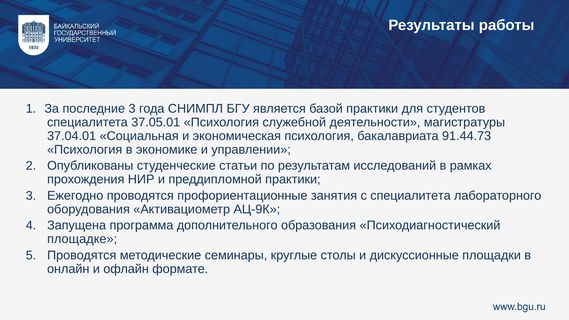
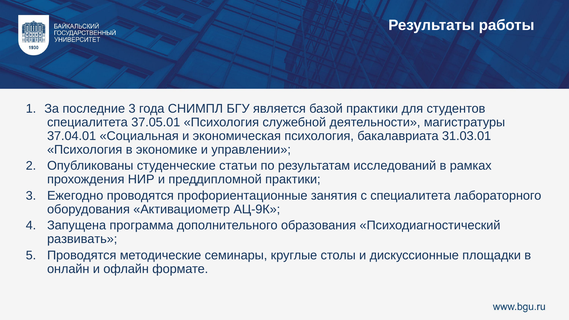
91.44.73: 91.44.73 -> 31.03.01
площадке: площадке -> развивать
